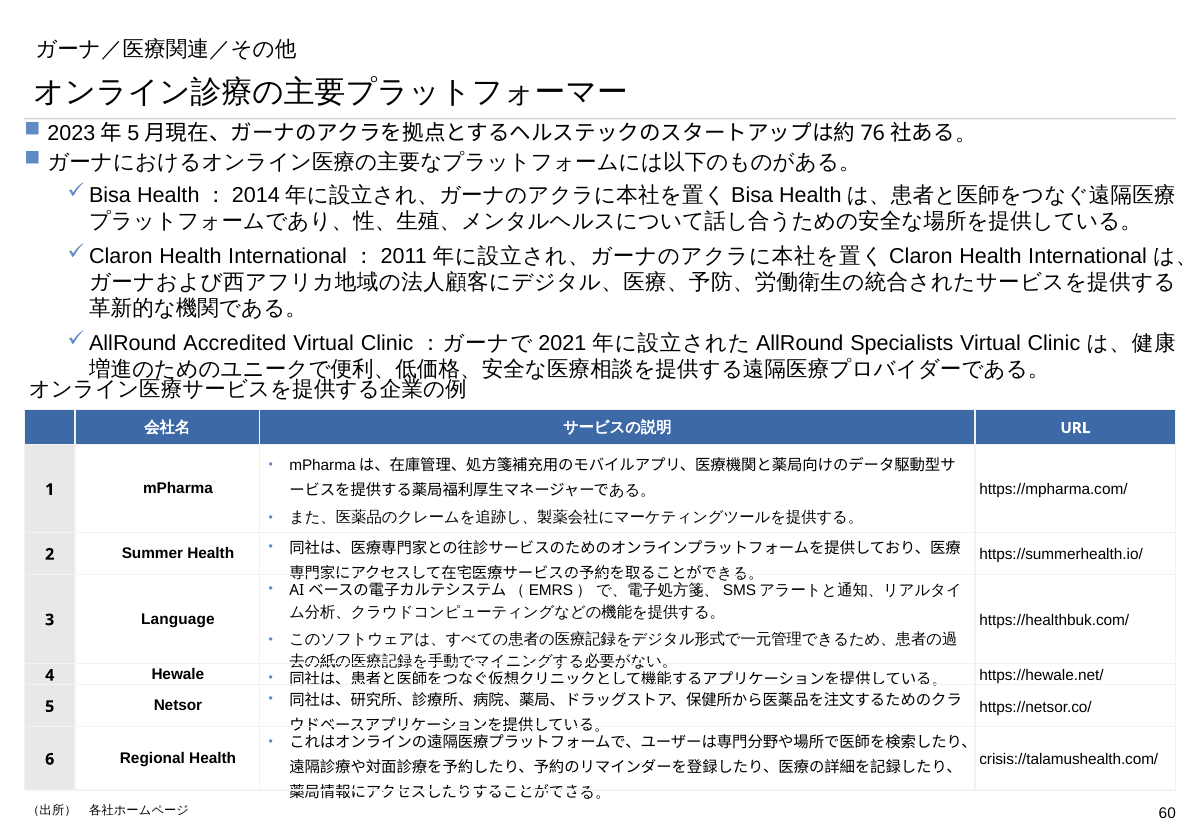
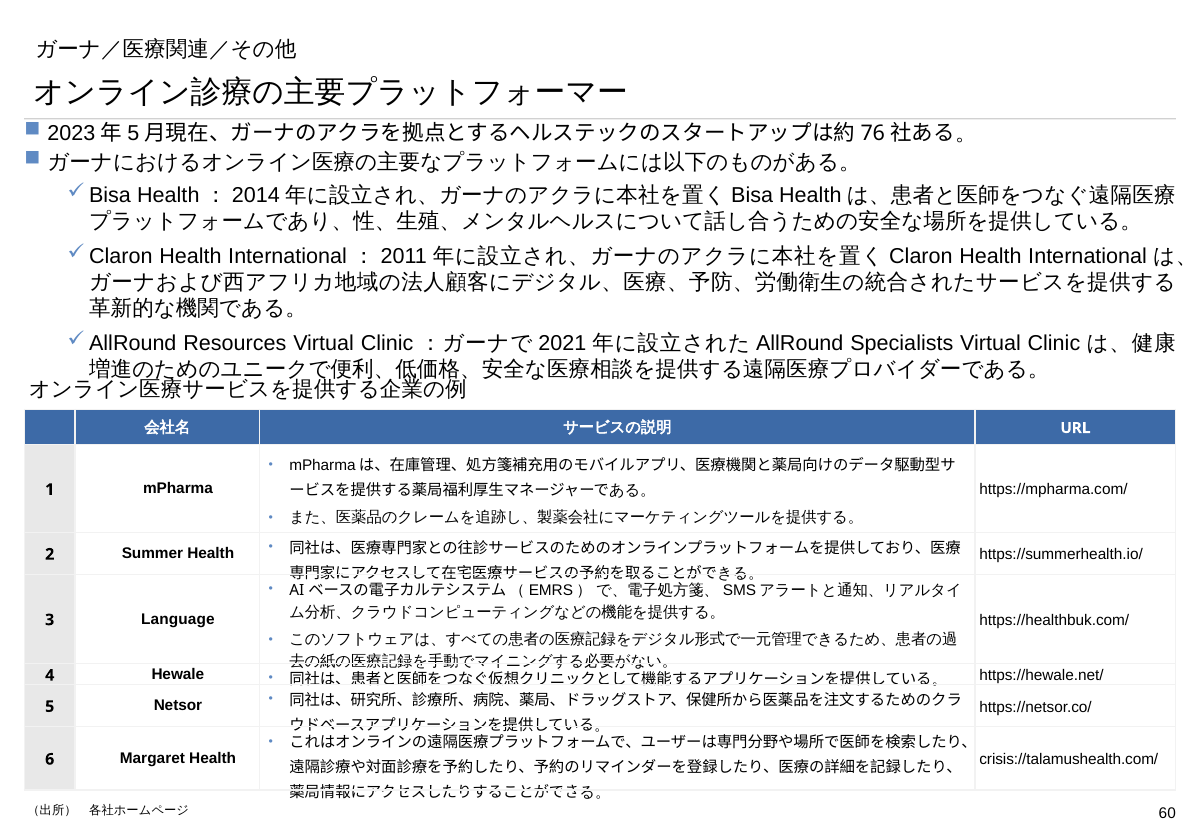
Accredited: Accredited -> Resources
Regional: Regional -> Margaret
